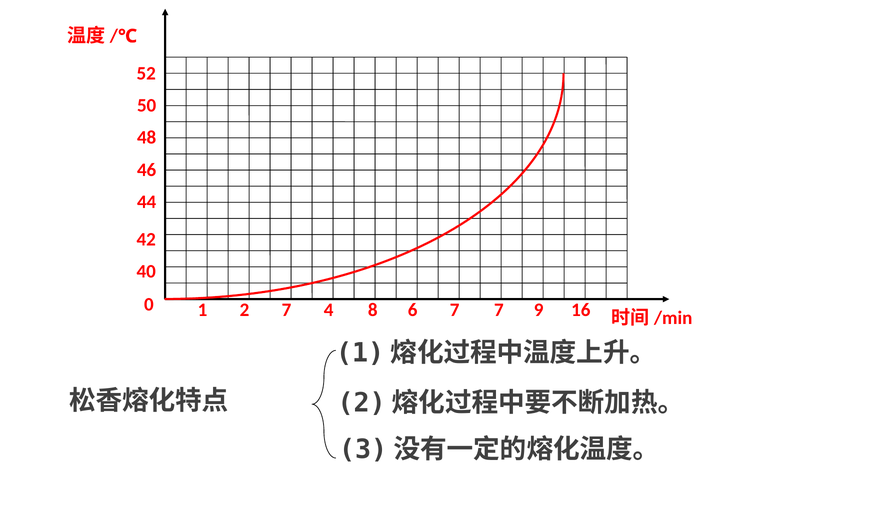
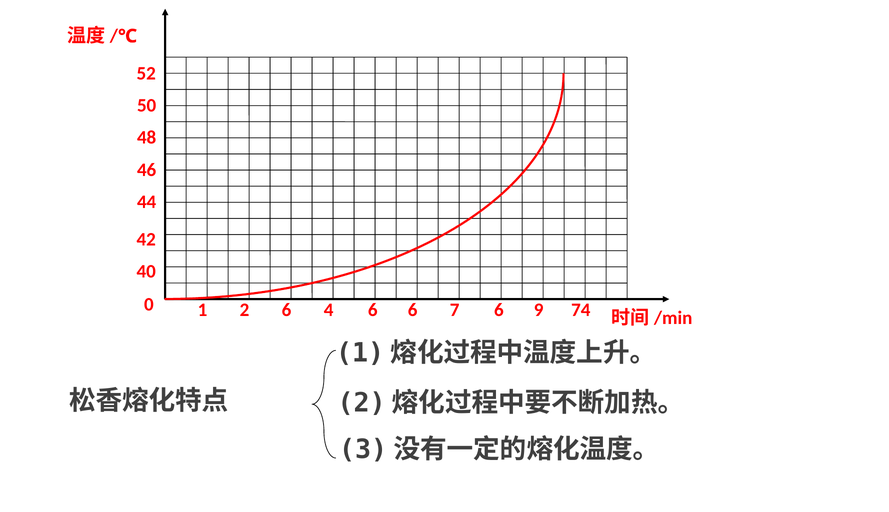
2 7: 7 -> 6
4 8: 8 -> 6
7 7: 7 -> 6
16: 16 -> 74
